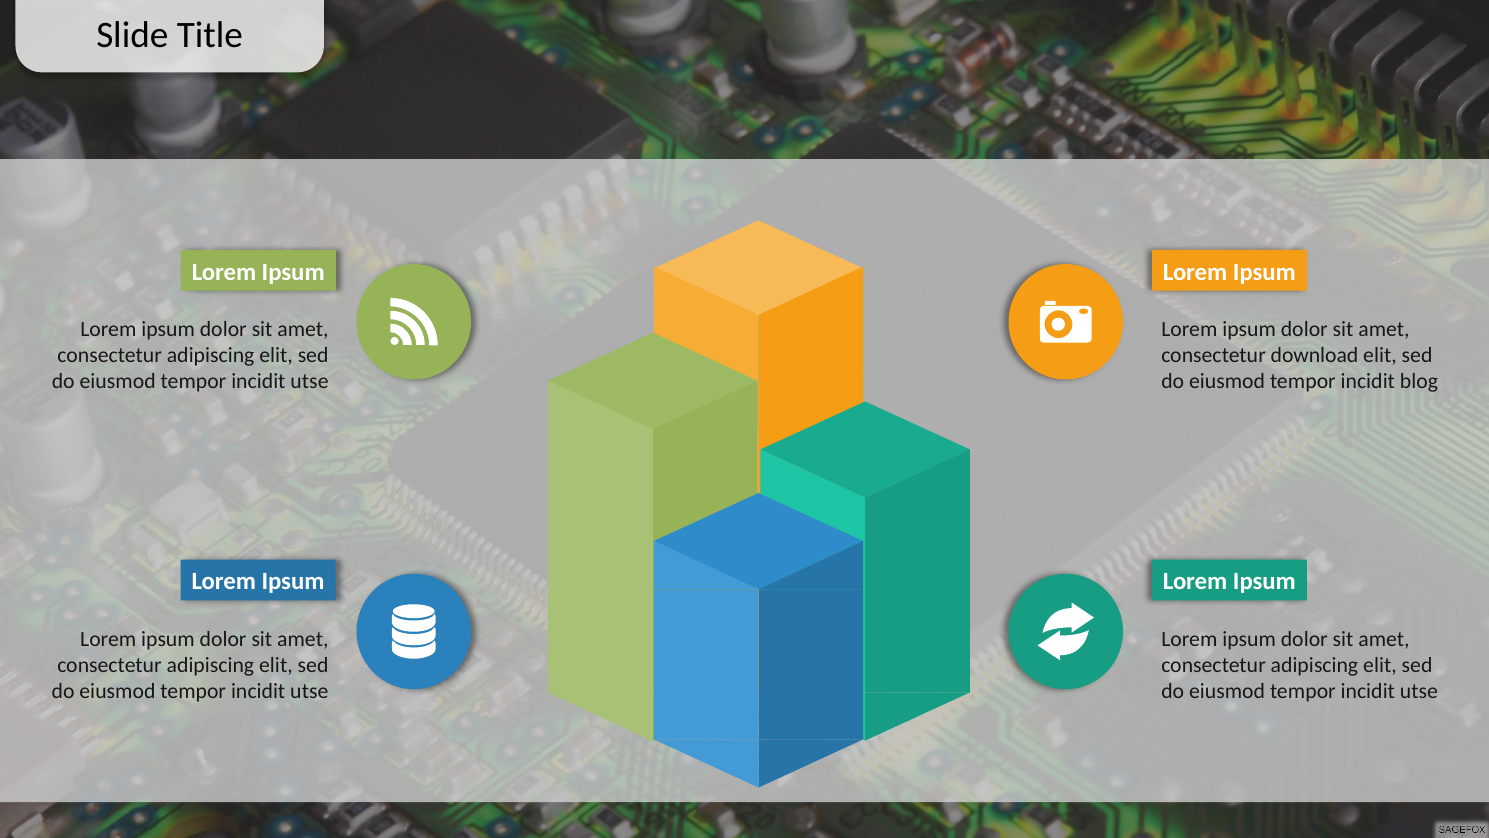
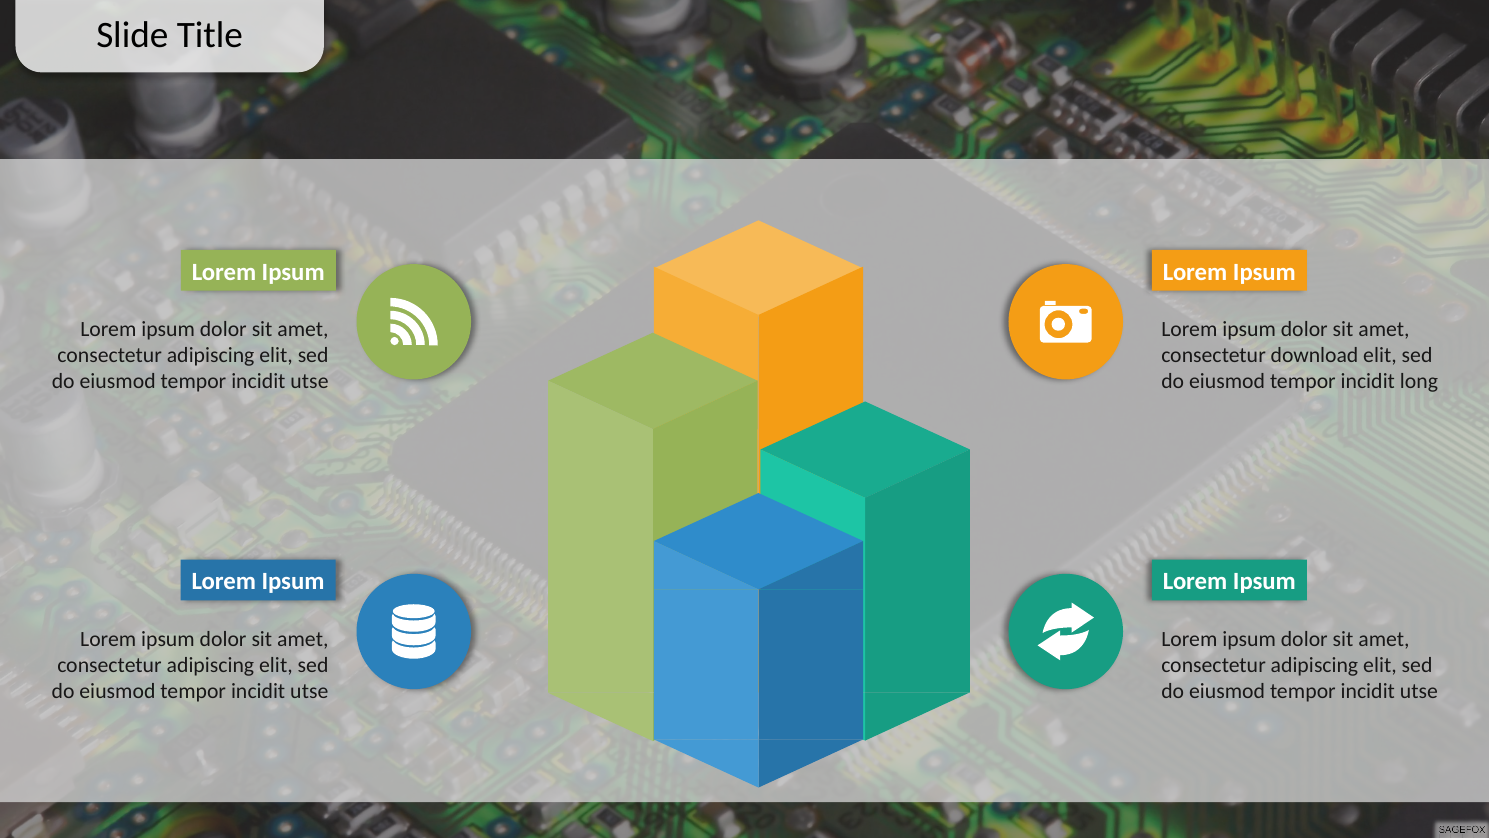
blog: blog -> long
